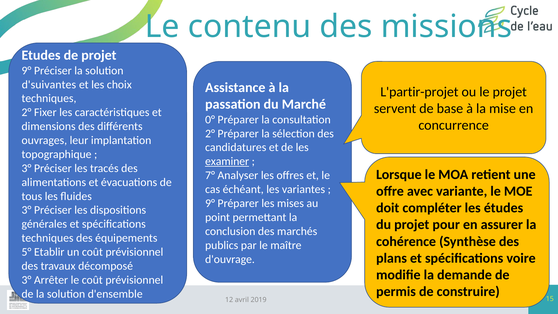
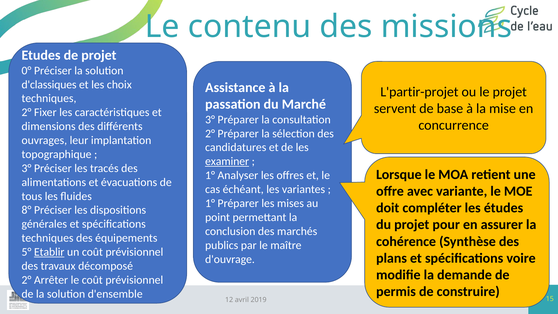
9° at (26, 71): 9° -> 0°
d'suivantes: d'suivantes -> d'classiques
0° at (210, 120): 0° -> 3°
7° at (210, 175): 7° -> 1°
9° at (210, 203): 9° -> 1°
3° at (26, 210): 3° -> 8°
Etablir underline: none -> present
3° at (26, 280): 3° -> 2°
